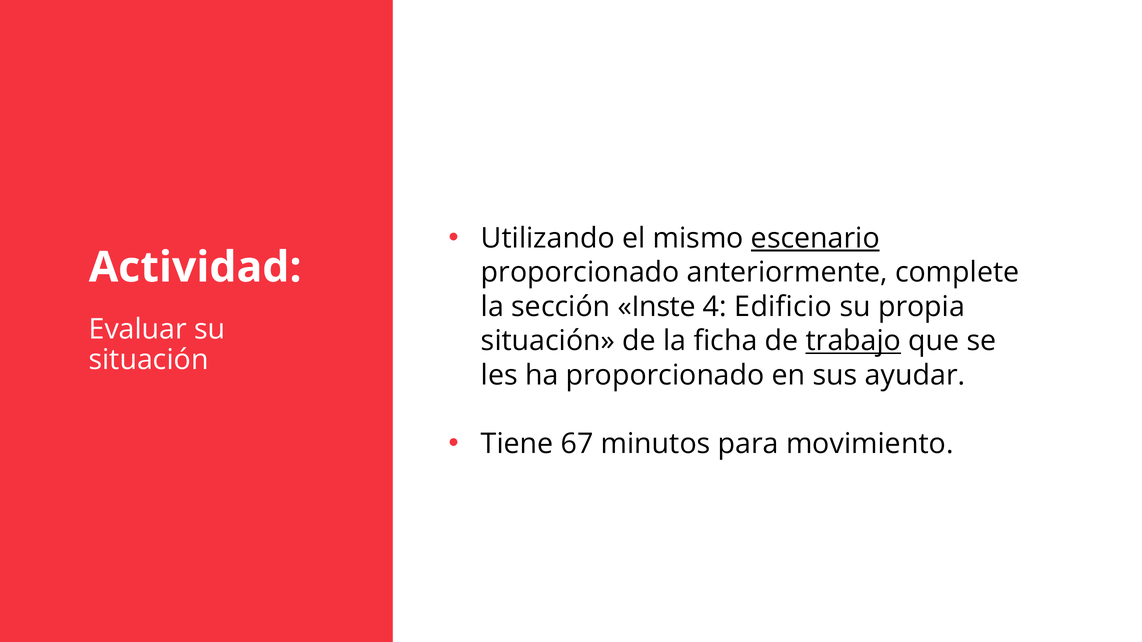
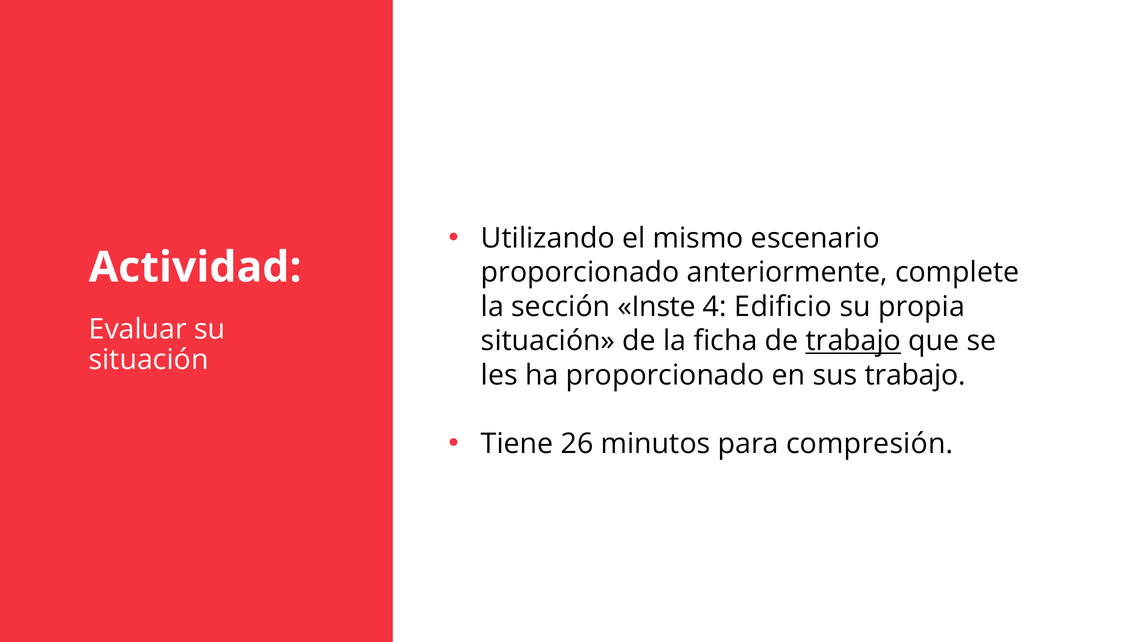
escenario underline: present -> none
sus ayudar: ayudar -> trabajo
67: 67 -> 26
movimiento: movimiento -> compresión
